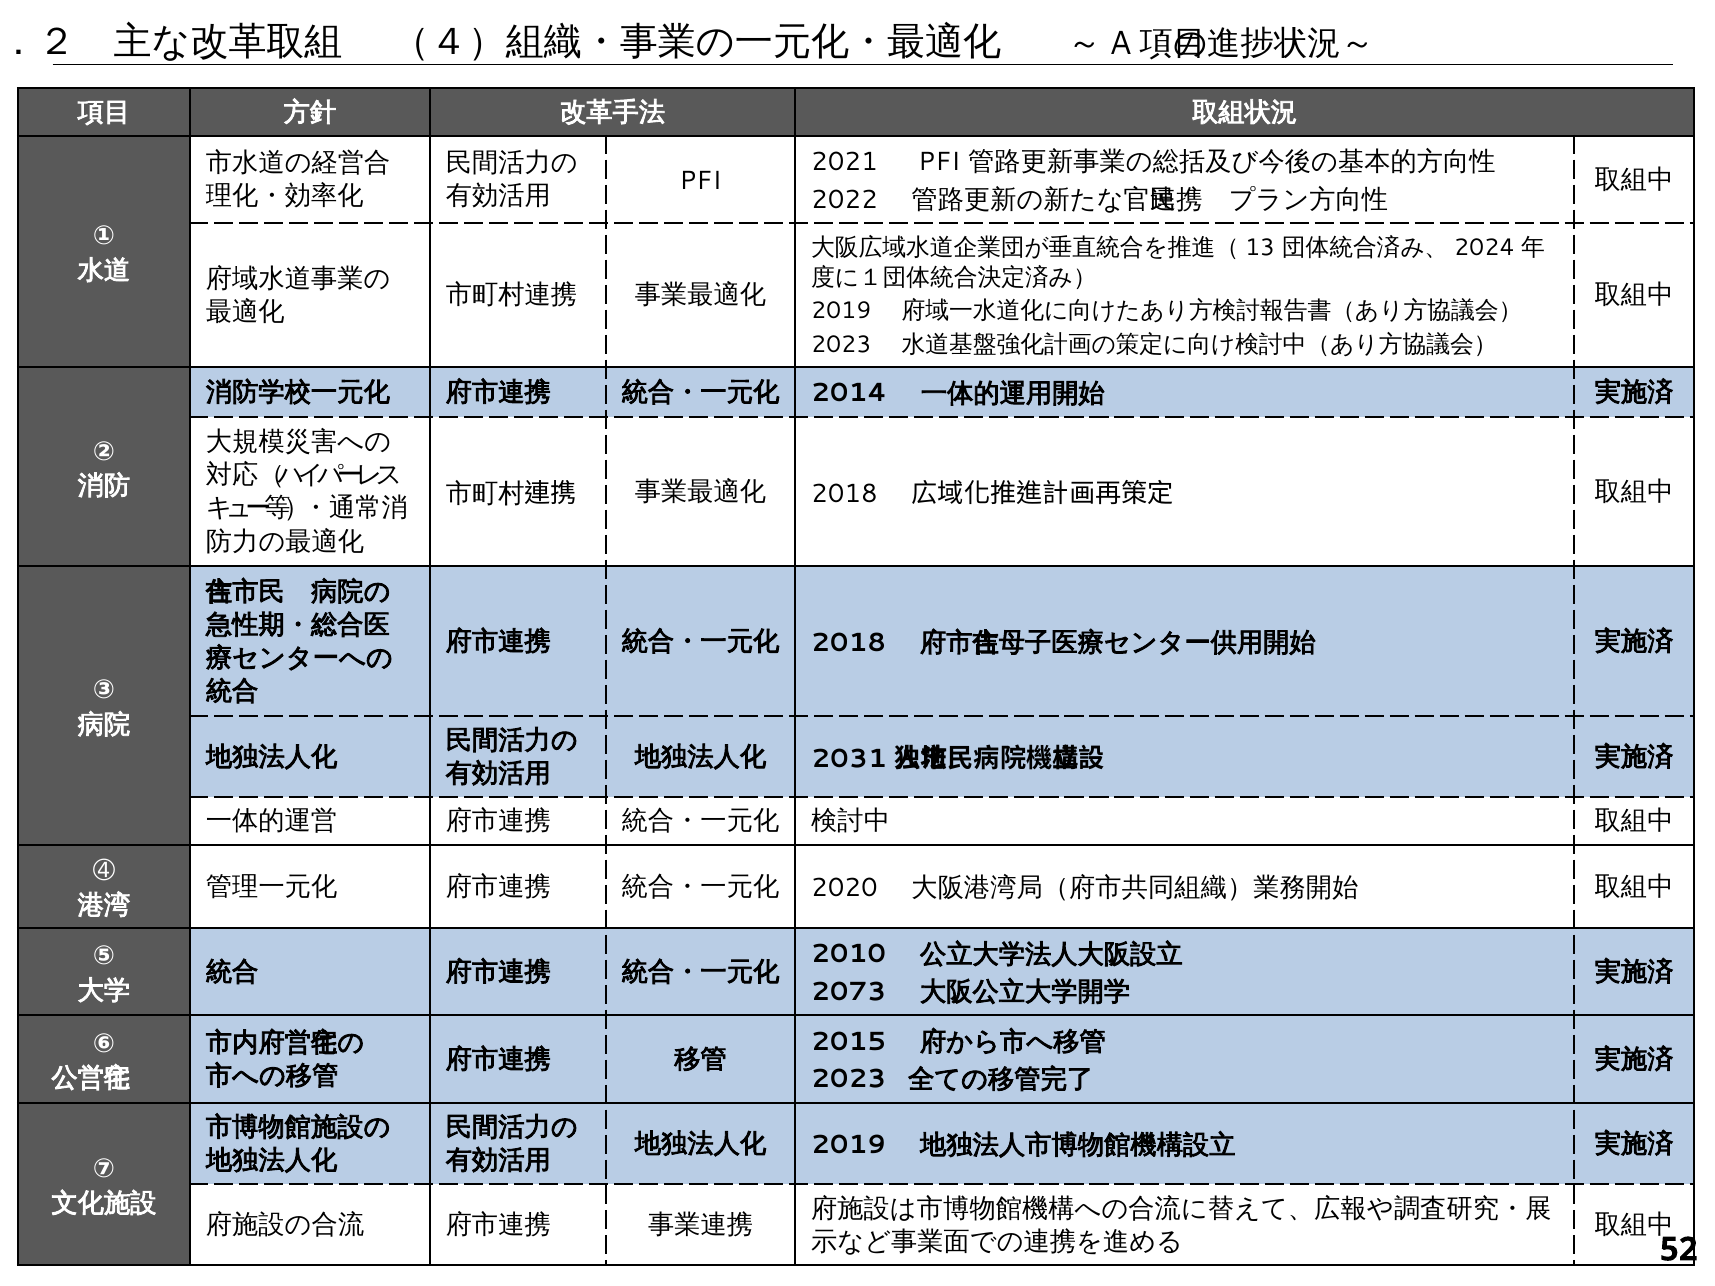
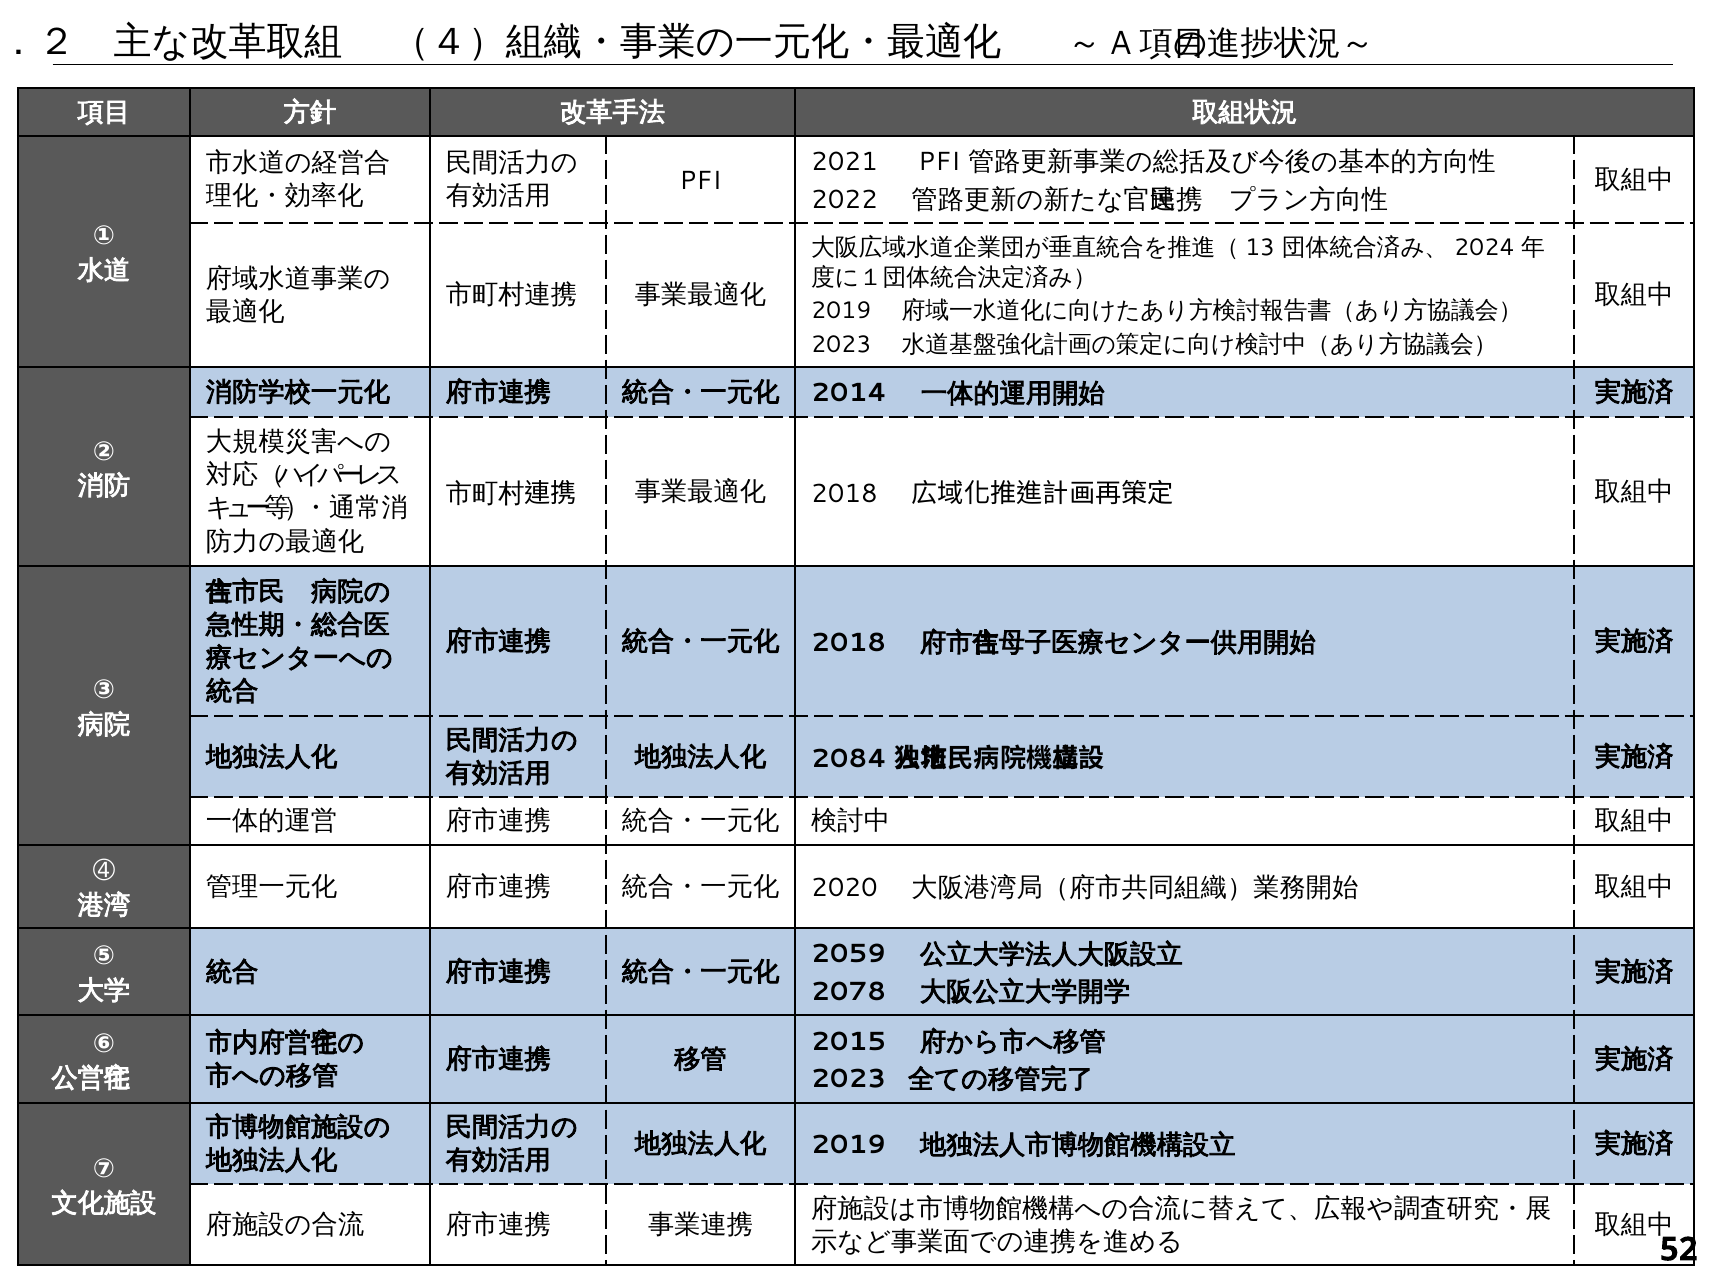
2031: 2031 -> 2084
2010: 2010 -> 2059
2073: 2073 -> 2078
